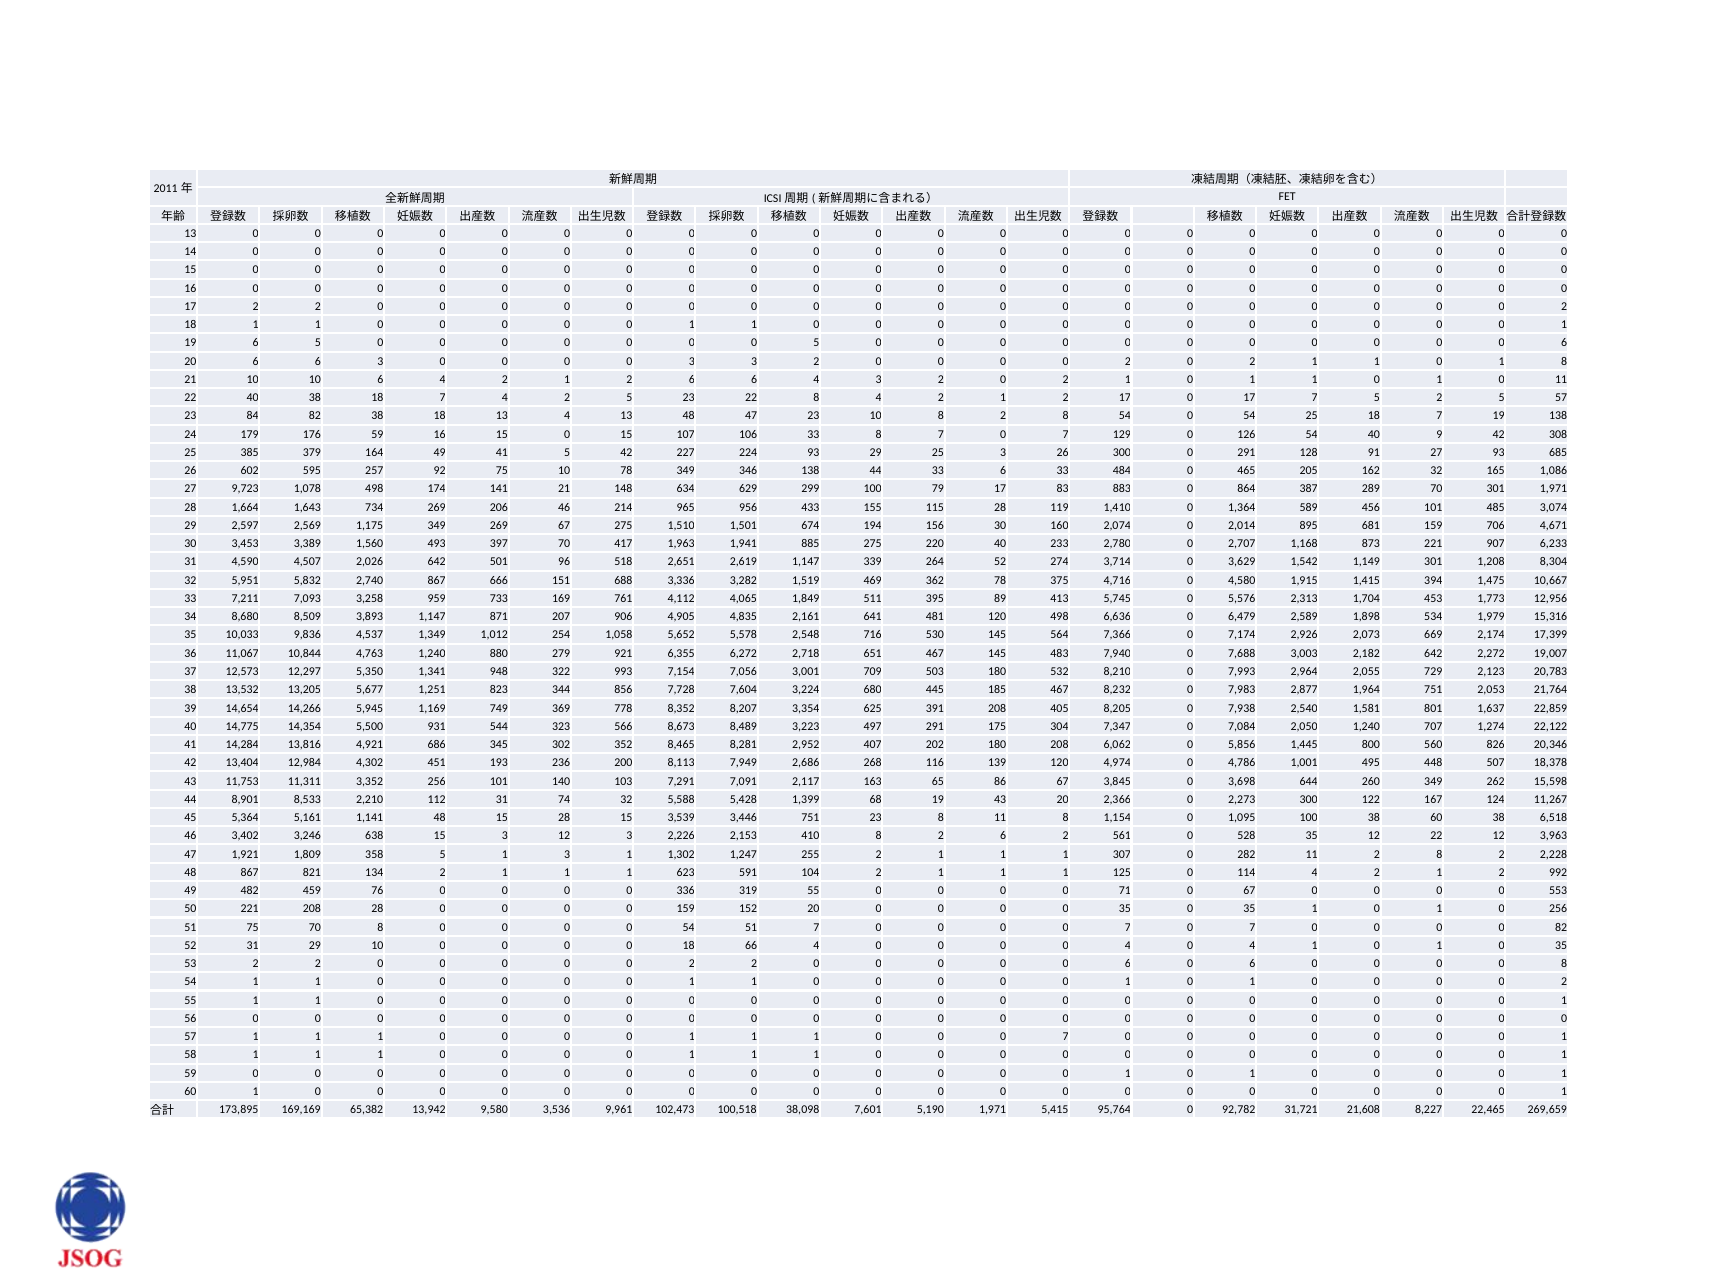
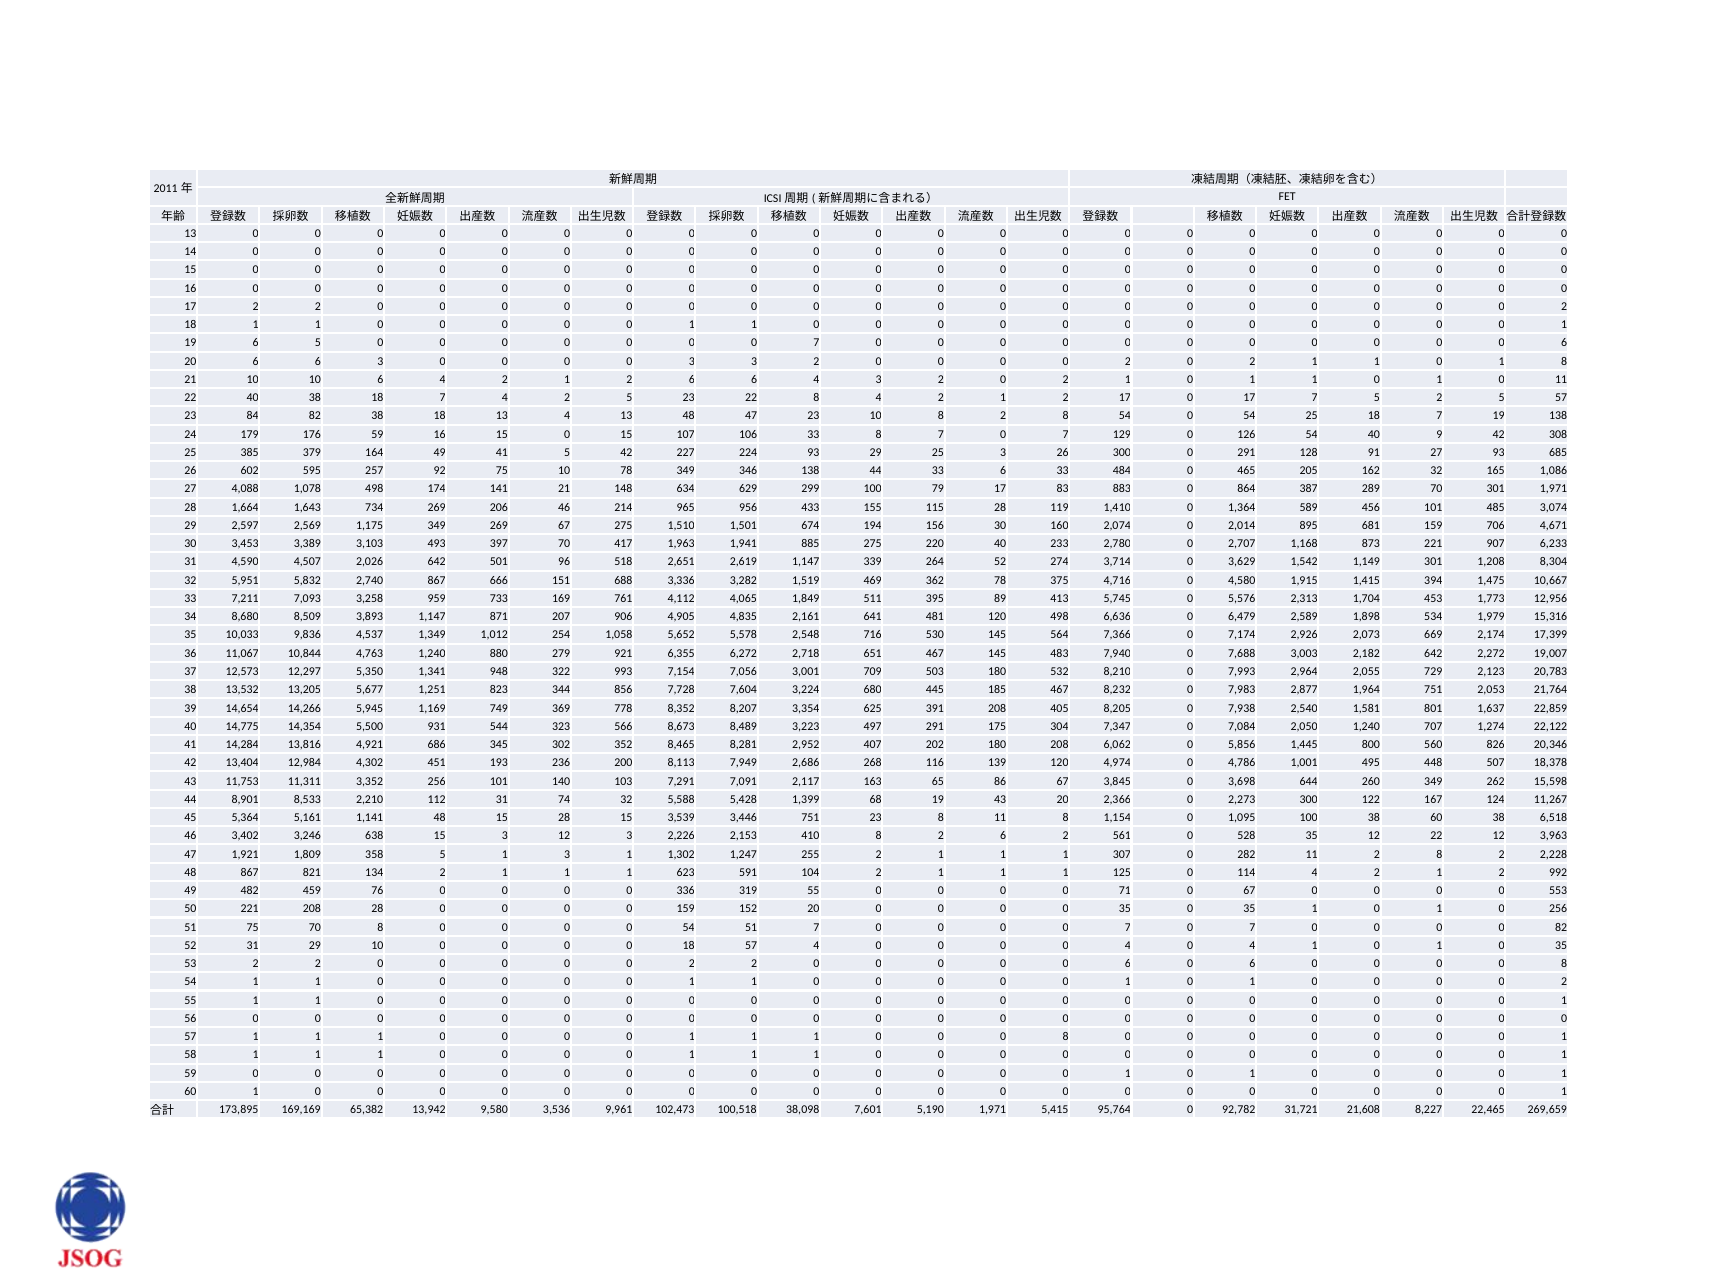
5 at (816, 343): 5 -> 7
9,723: 9,723 -> 4,088
1,560: 1,560 -> 3,103
18 66: 66 -> 57
7 at (1066, 1037): 7 -> 8
